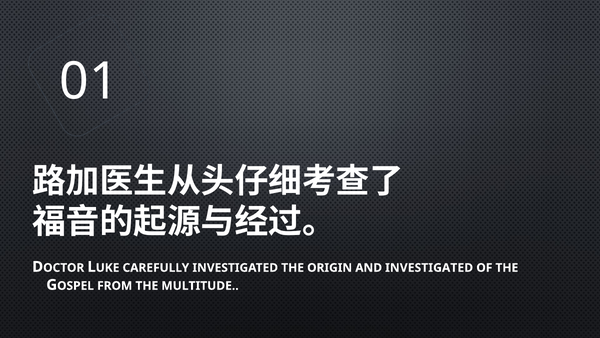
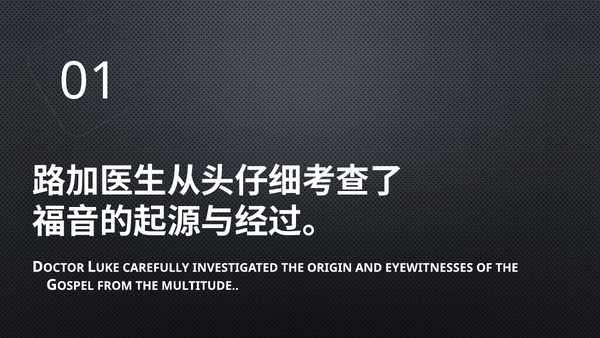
AND INVESTIGATED: INVESTIGATED -> EYEWITNESSES
